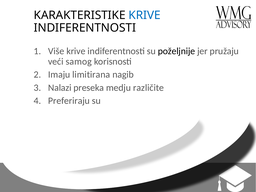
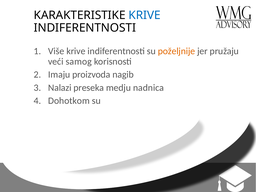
poželjnije colour: black -> orange
limitirana: limitirana -> proizvoda
različite: različite -> nadnica
Preferiraju: Preferiraju -> Dohotkom
